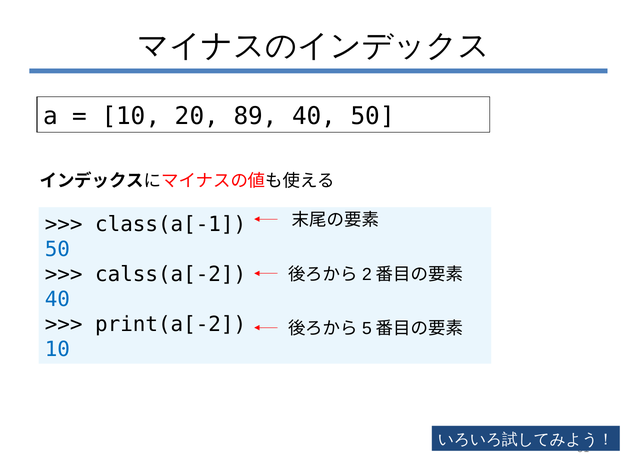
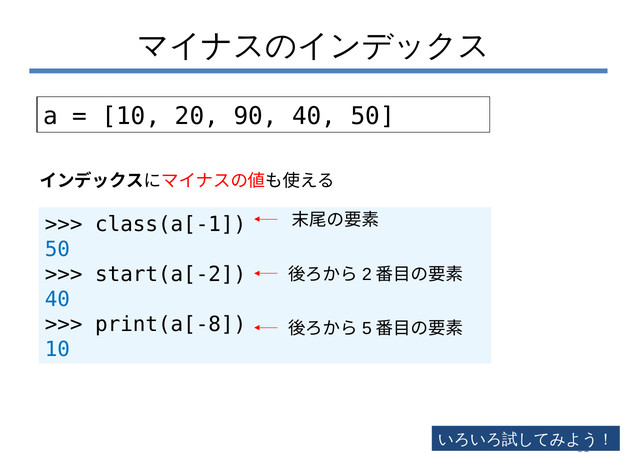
89: 89 -> 90
calss(a[-2: calss(a[-2 -> start(a[-2
print(a[-2: print(a[-2 -> print(a[-8
